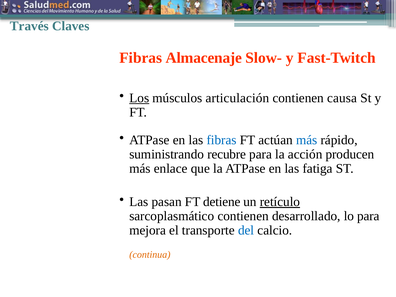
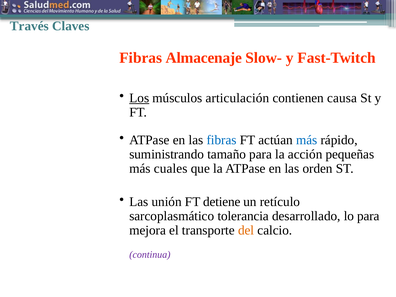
recubre: recubre -> tamaño
producen: producen -> pequeñas
enlace: enlace -> cuales
fatiga: fatiga -> orden
pasan: pasan -> unión
retículo underline: present -> none
sarcoplasmático contienen: contienen -> tolerancia
del colour: blue -> orange
continua colour: orange -> purple
